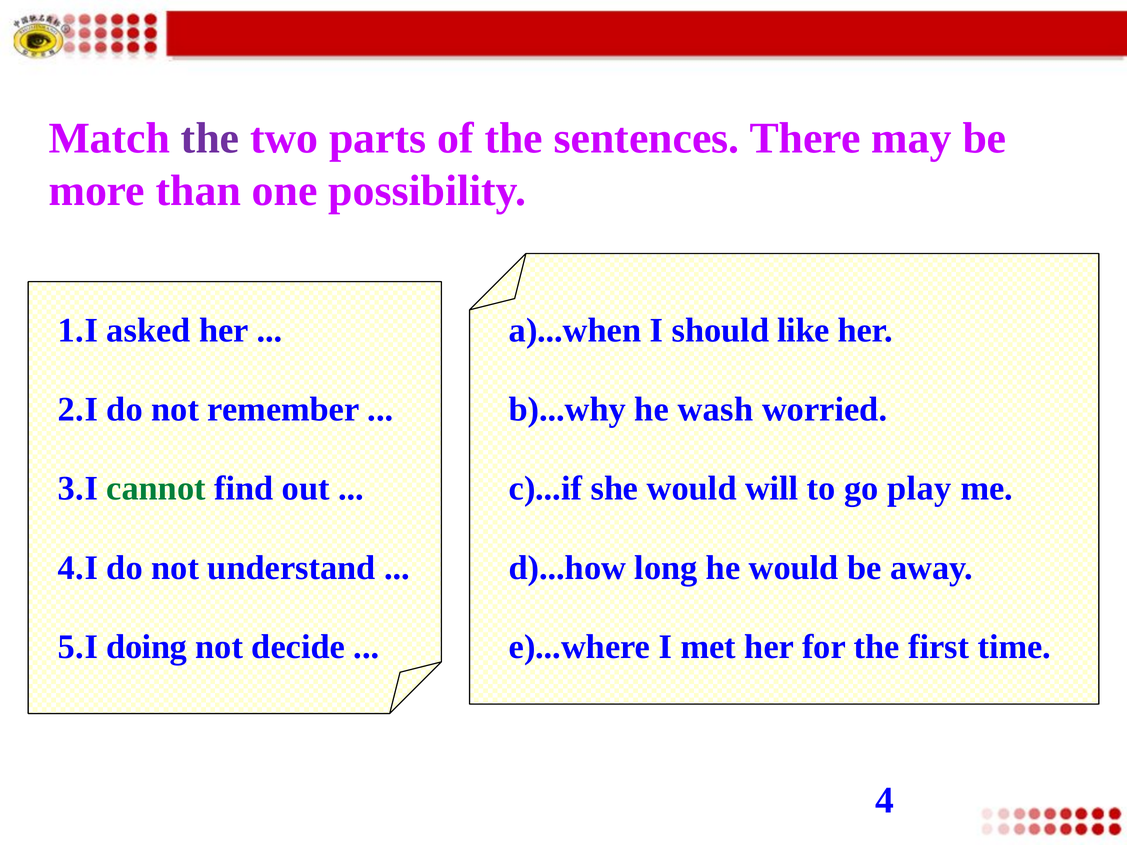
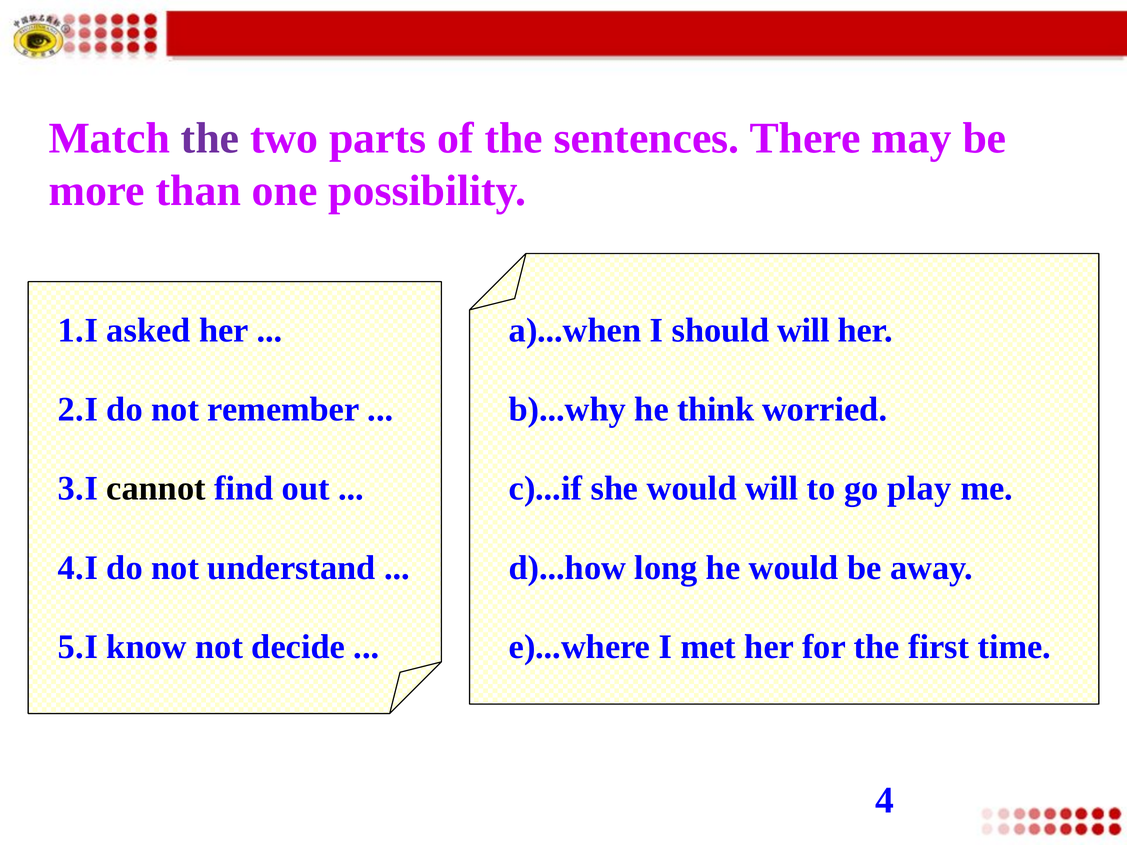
should like: like -> will
wash: wash -> think
cannot colour: green -> black
doing: doing -> know
